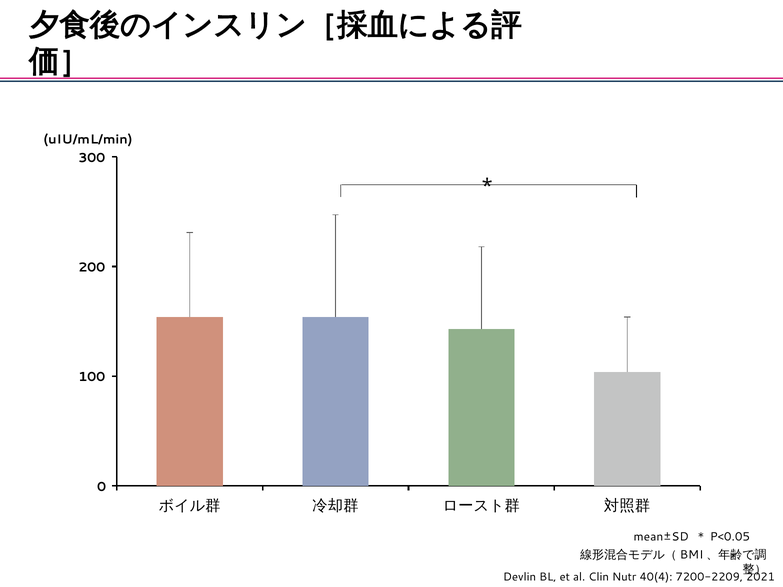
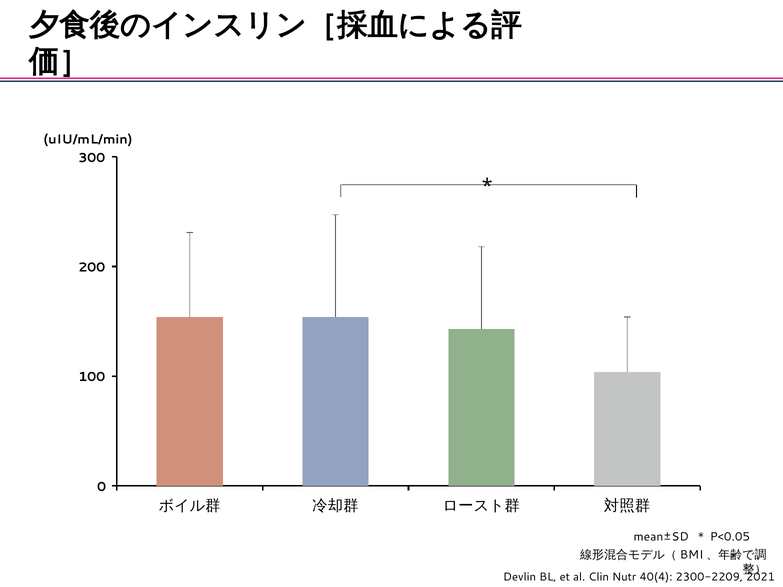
7200-2209: 7200-2209 -> 2300-2209
